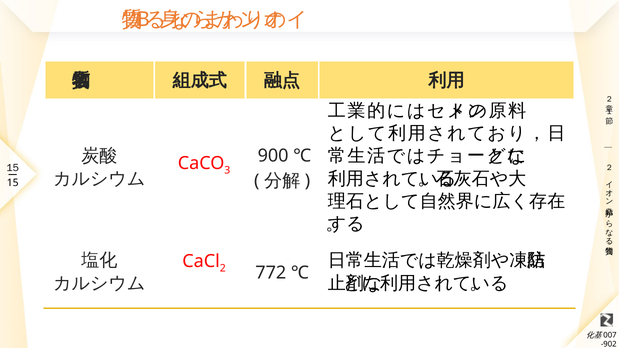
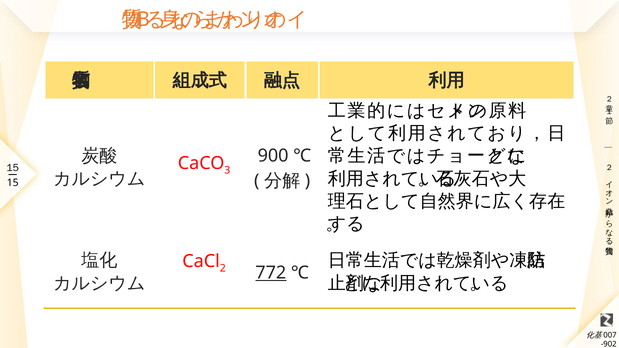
772 underline: none -> present
